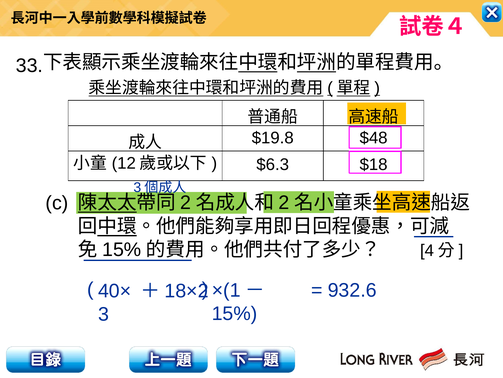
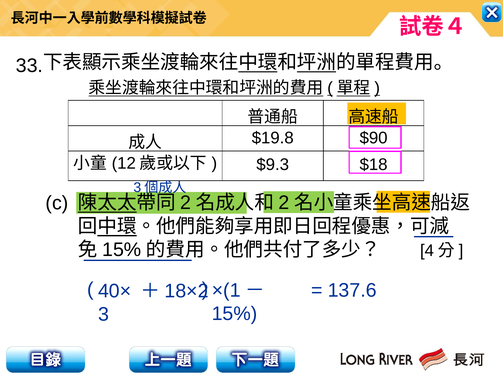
$48: $48 -> $90
$6.3: $6.3 -> $9.3
932.6: 932.6 -> 137.6
